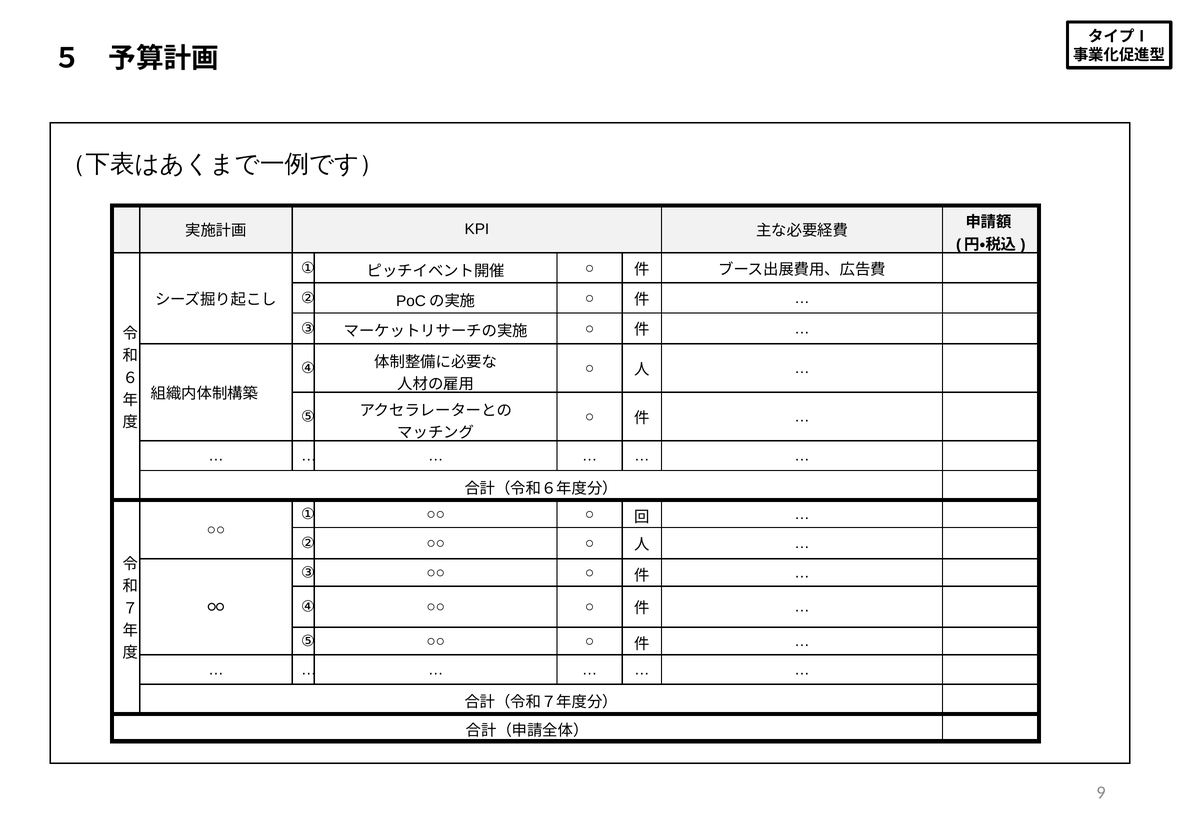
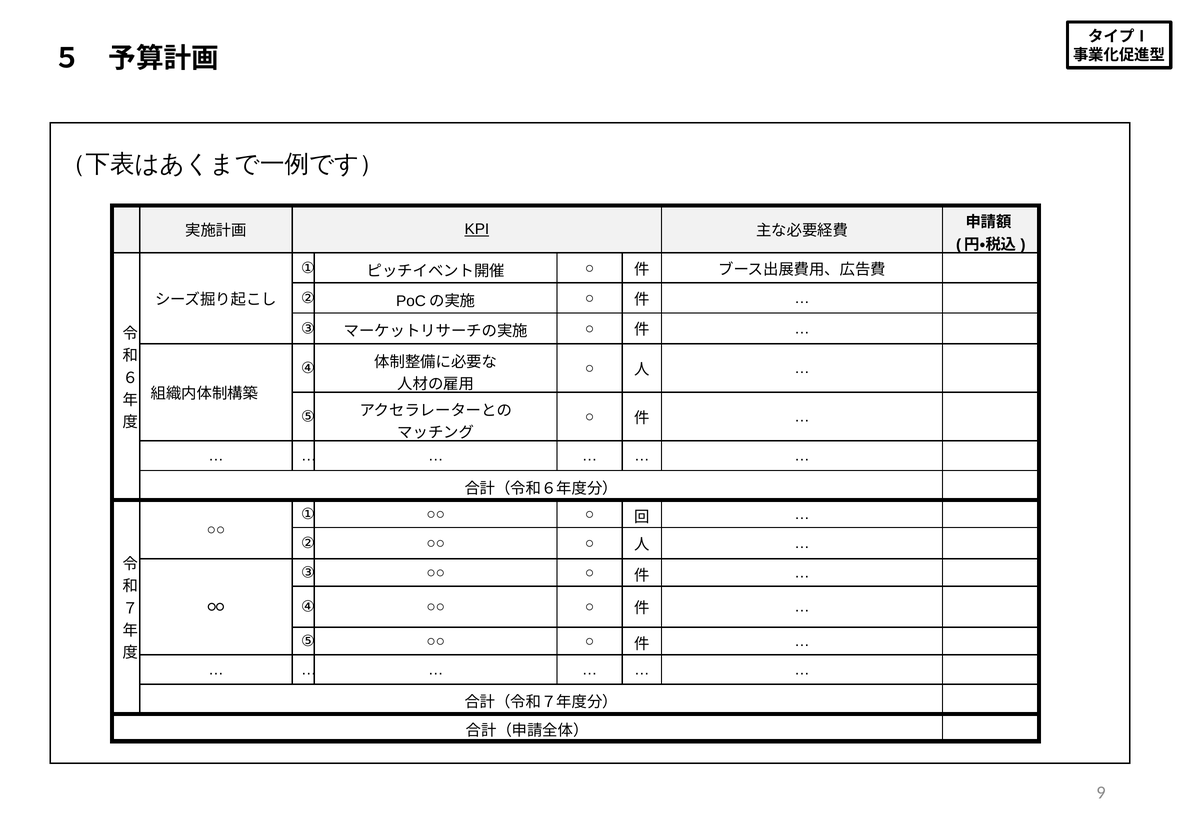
KPI underline: none -> present
